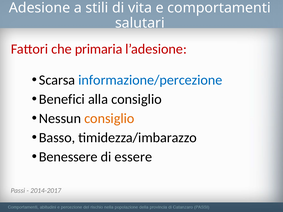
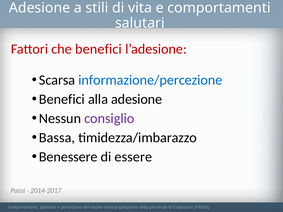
che primaria: primaria -> benefici
alla consiglio: consiglio -> adesione
consiglio at (109, 118) colour: orange -> purple
Basso: Basso -> Bassa
